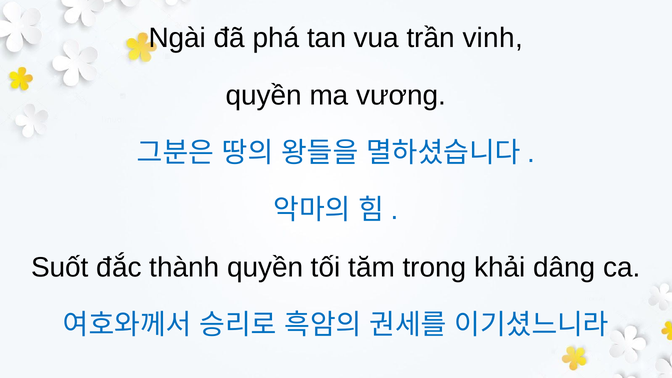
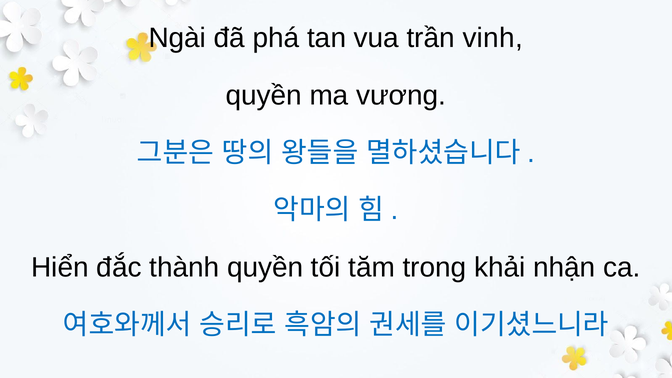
Suốt: Suốt -> Hiển
dâng: dâng -> nhận
